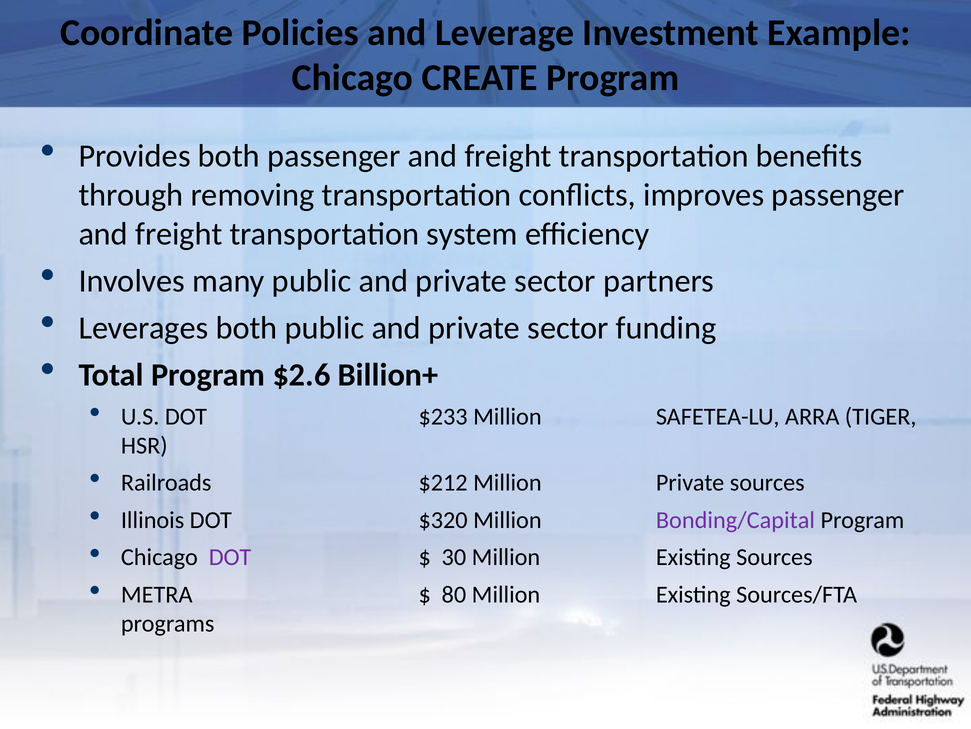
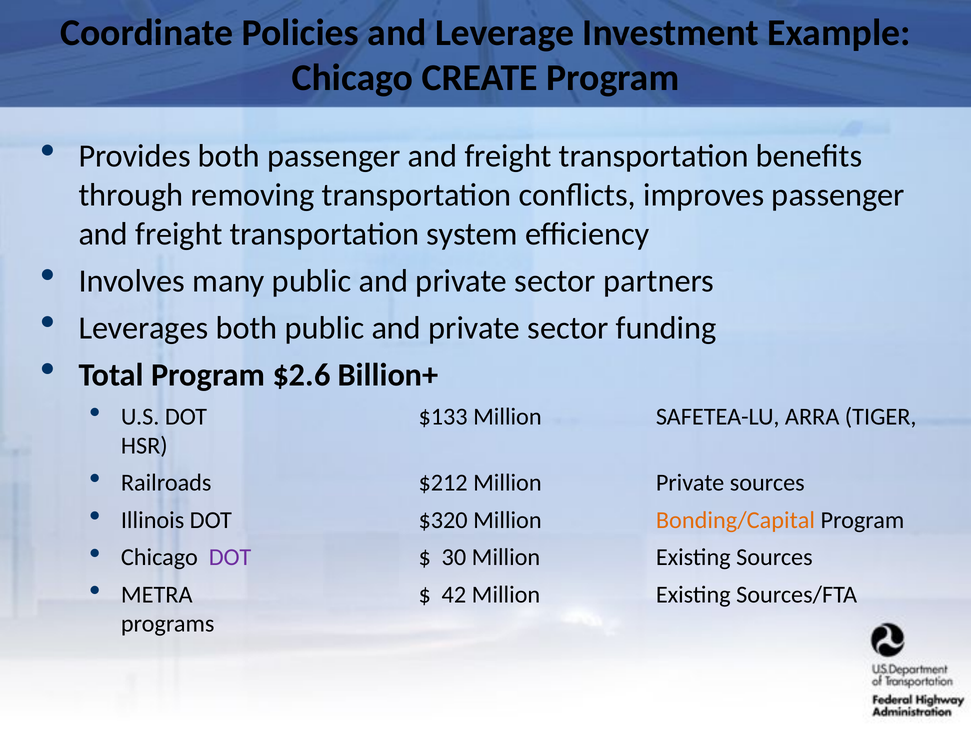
$233: $233 -> $133
Bonding/Capital colour: purple -> orange
80: 80 -> 42
